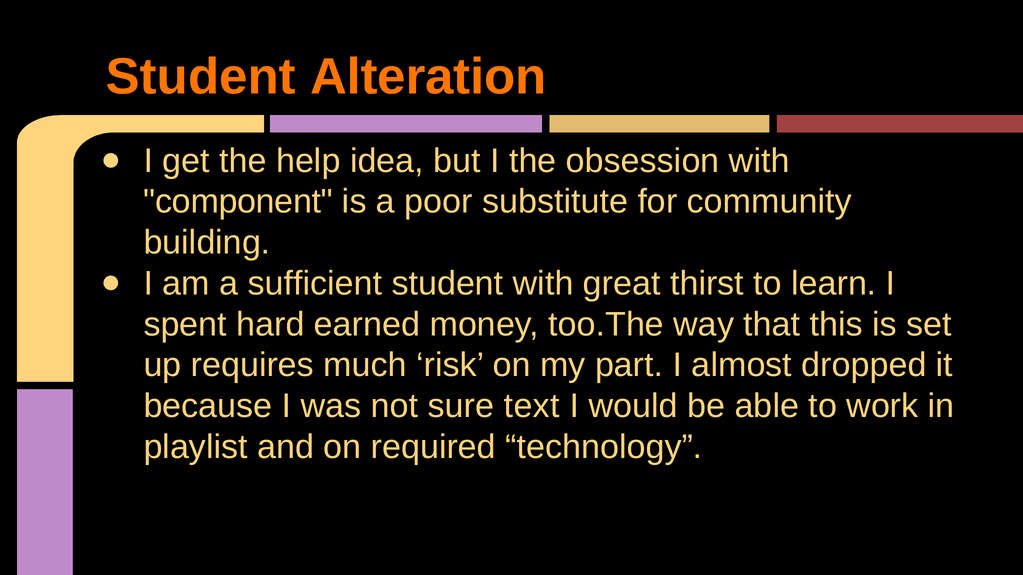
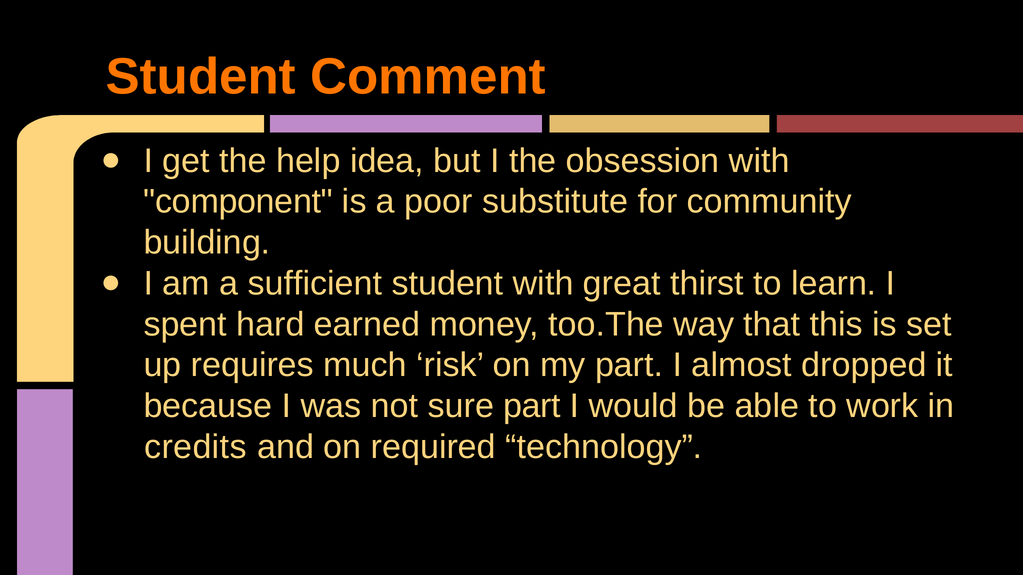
Alteration: Alteration -> Comment
sure text: text -> part
playlist: playlist -> credits
